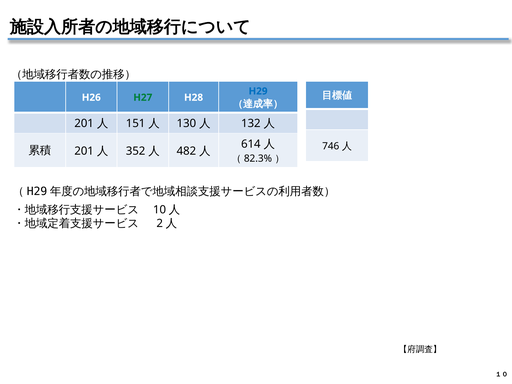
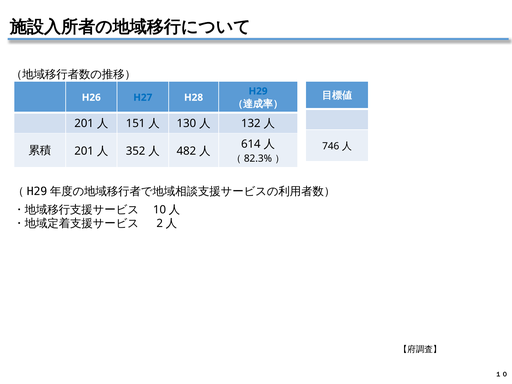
H27 colour: green -> blue
